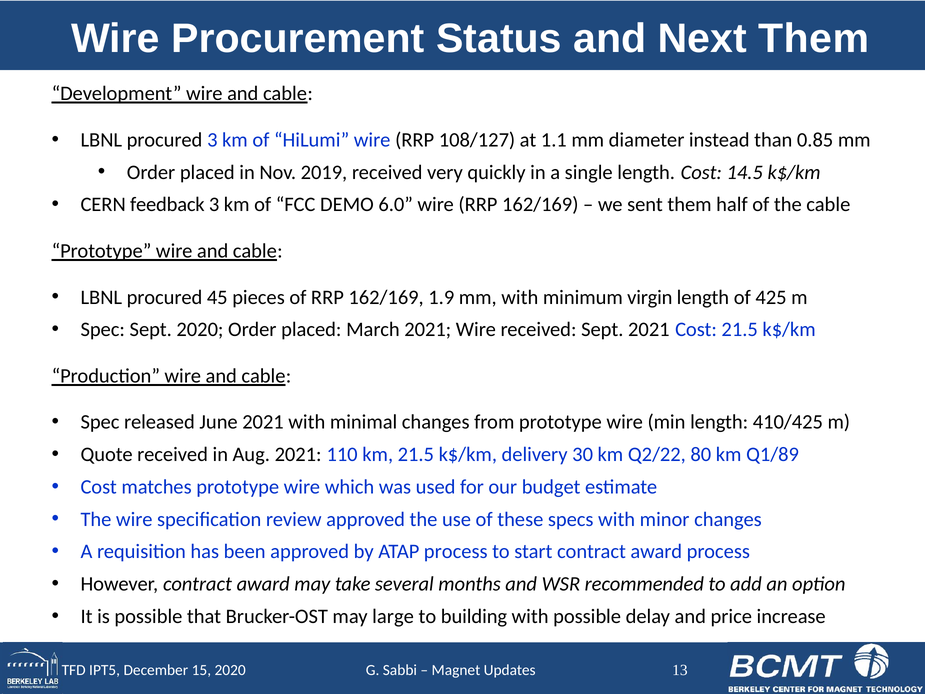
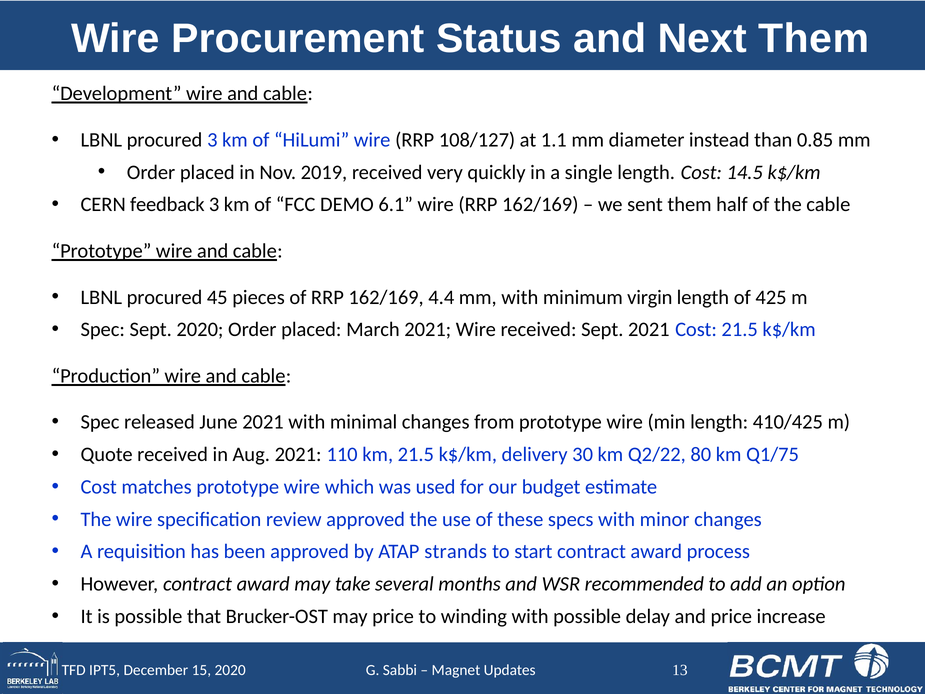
6.0: 6.0 -> 6.1
1.9: 1.9 -> 4.4
Q1/89: Q1/89 -> Q1/75
ATAP process: process -> strands
may large: large -> price
building: building -> winding
